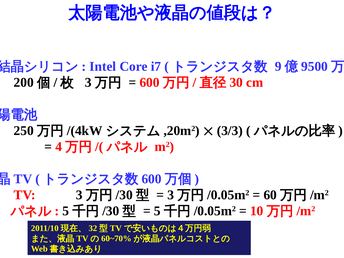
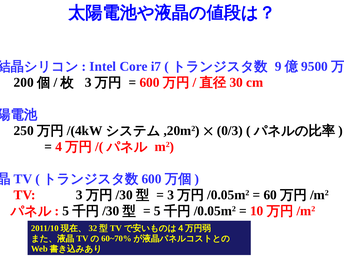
3/3: 3/3 -> 0/3
